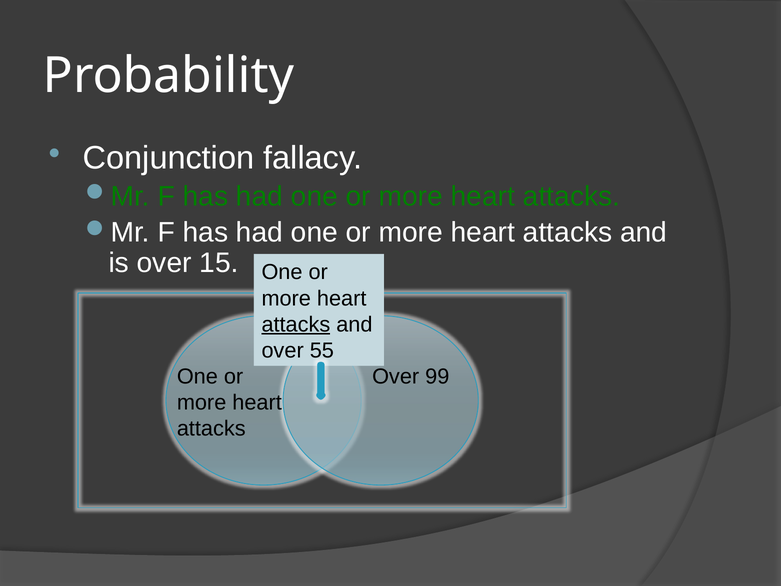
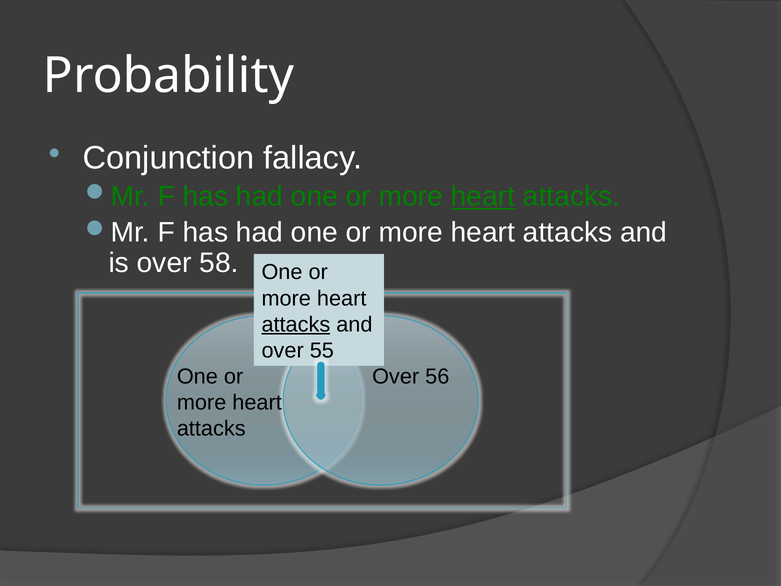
heart at (483, 196) underline: none -> present
15: 15 -> 58
99: 99 -> 56
